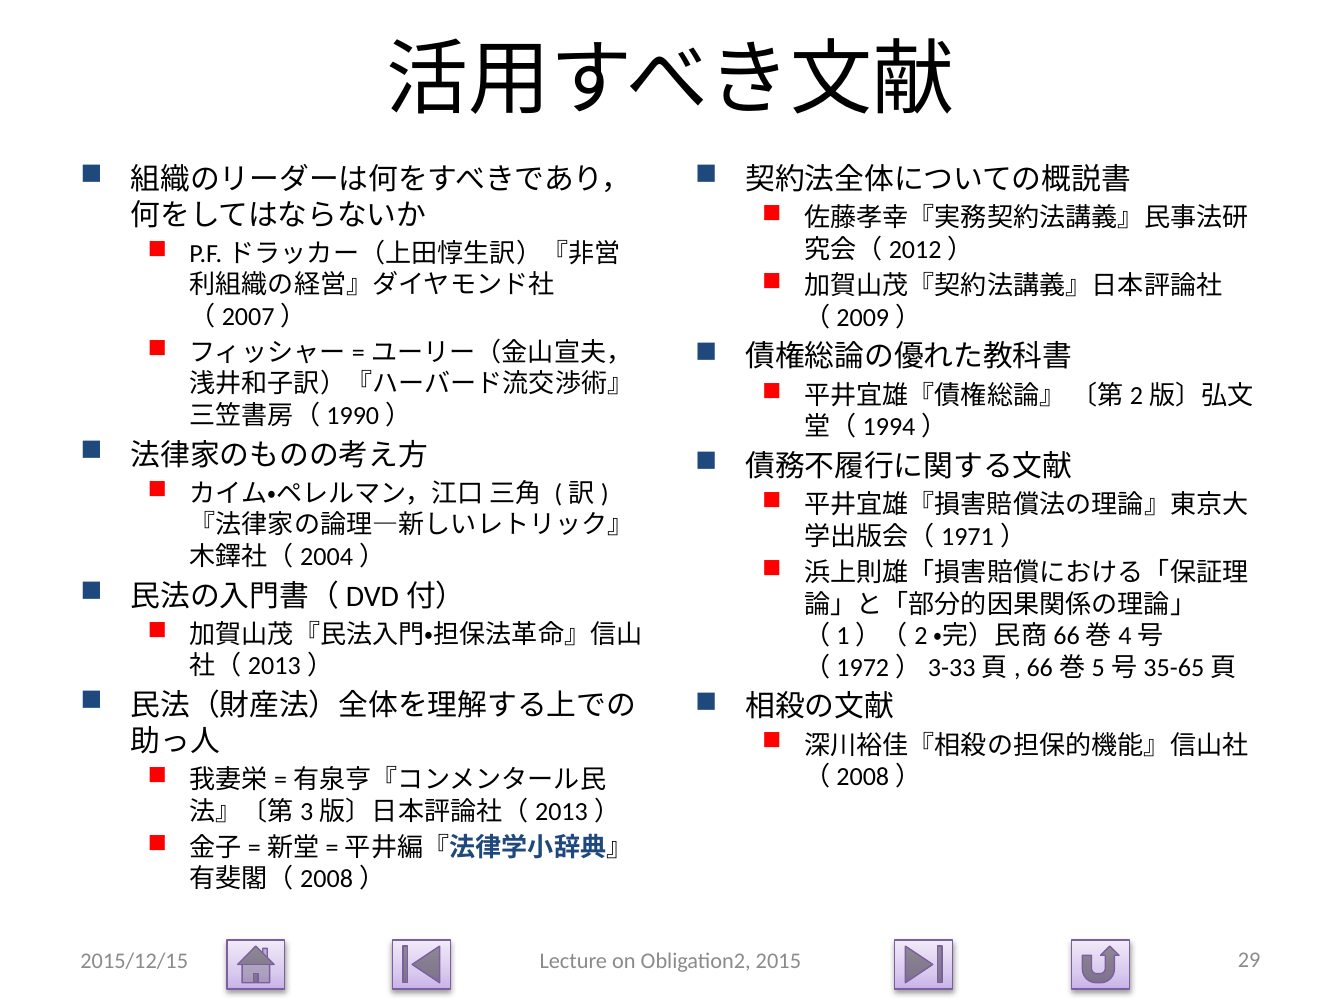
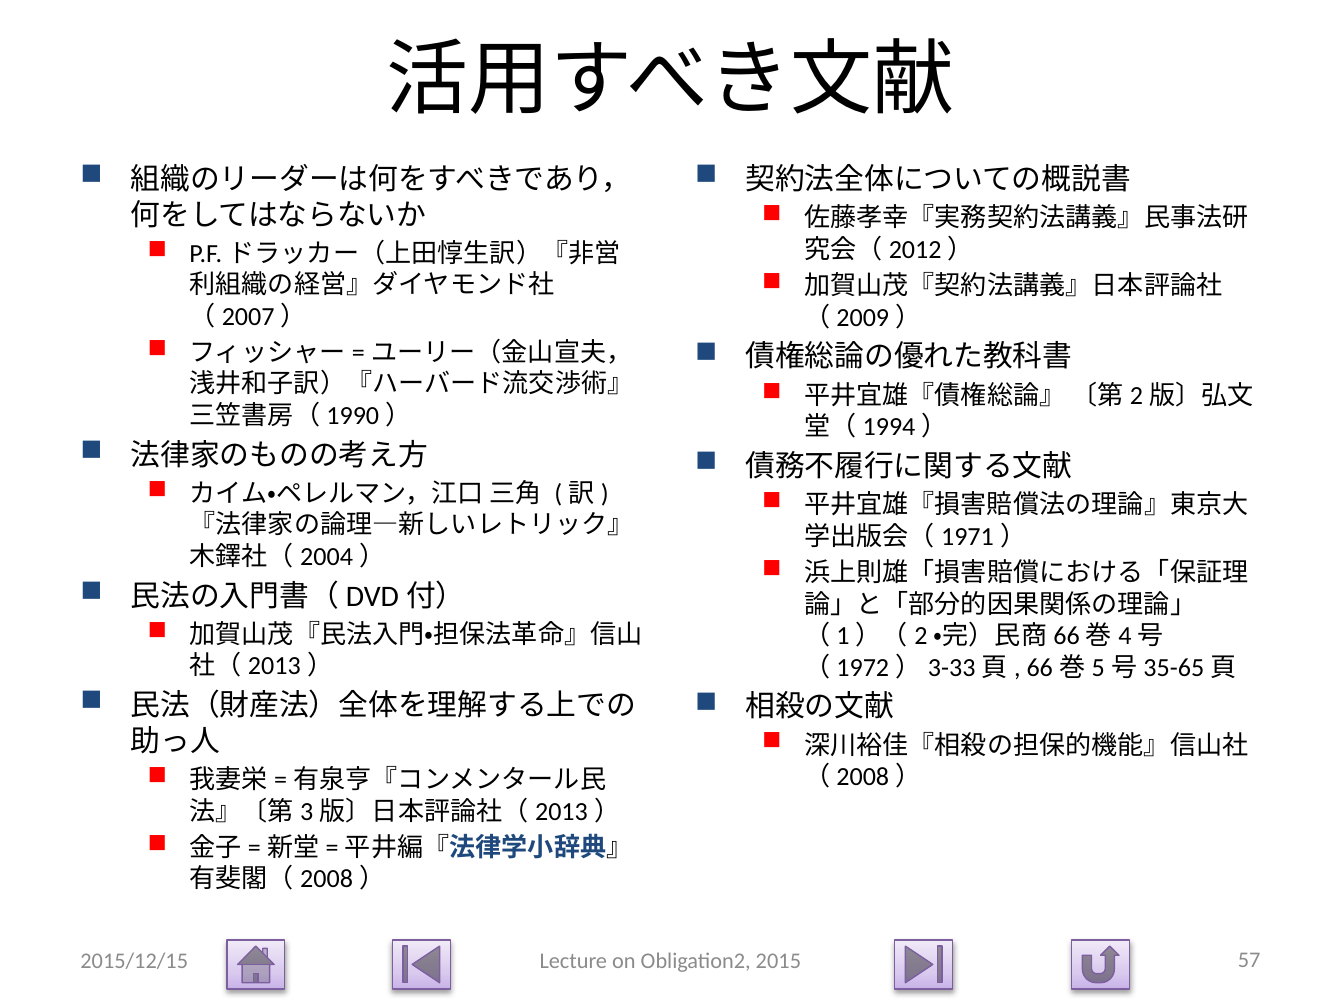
29: 29 -> 57
